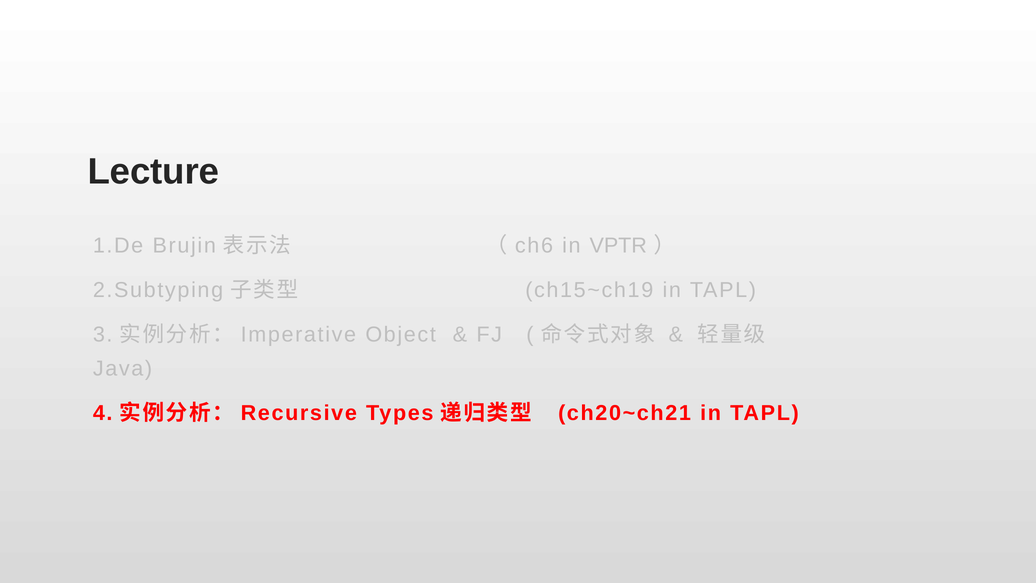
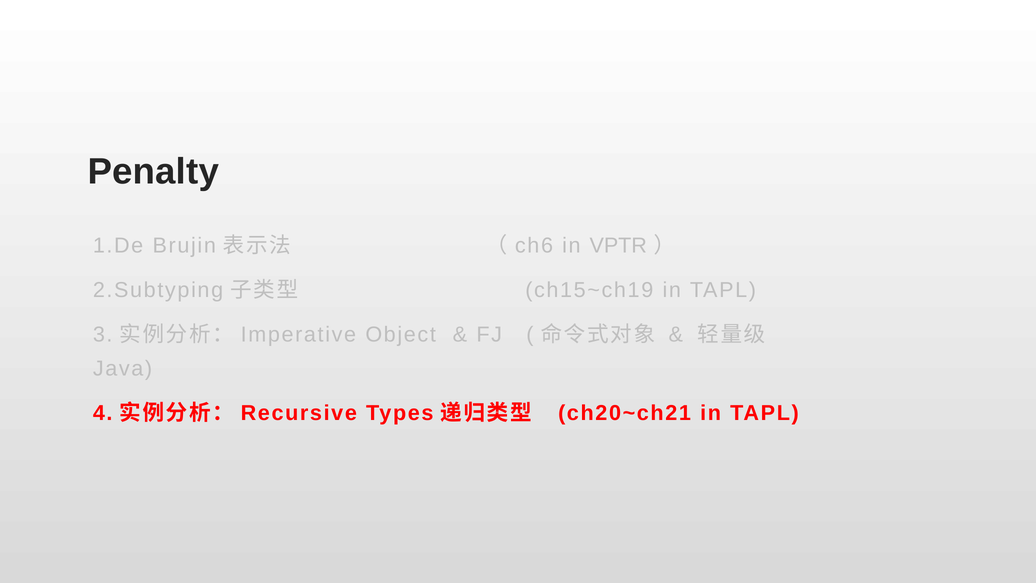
Lecture: Lecture -> Penalty
